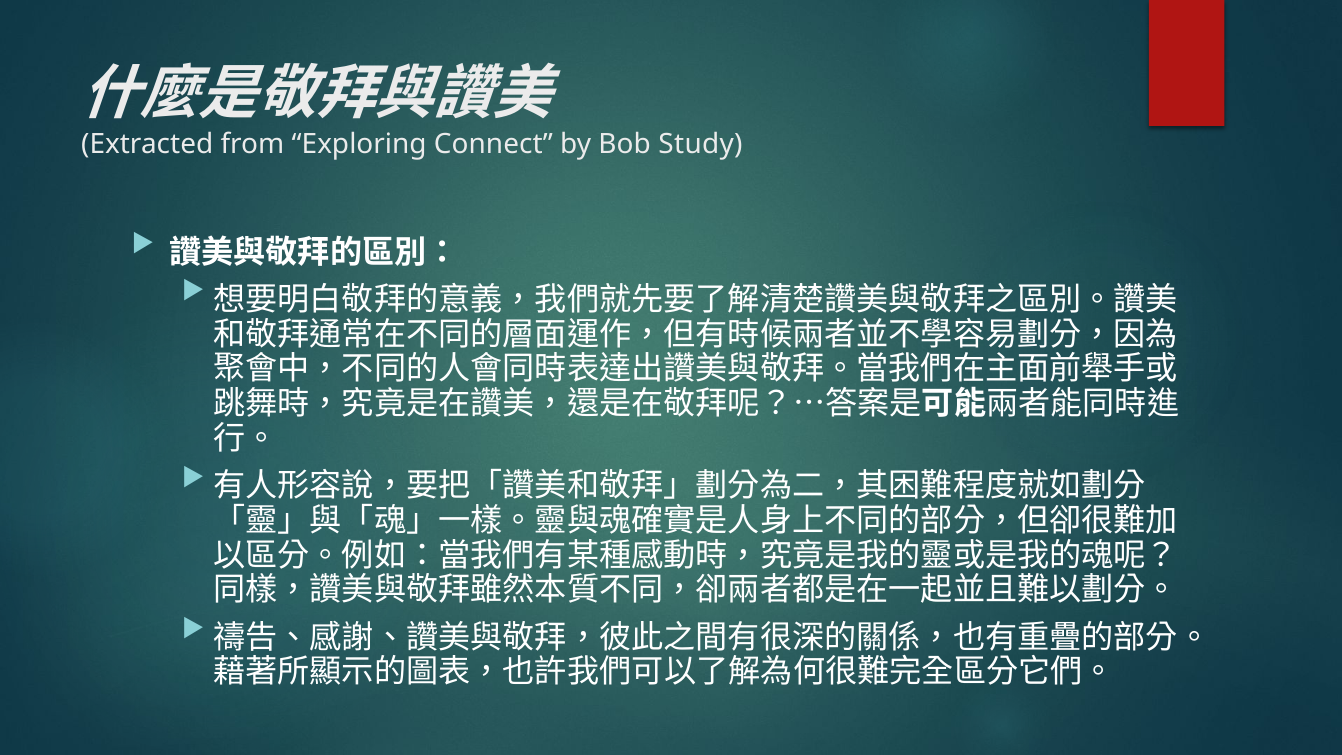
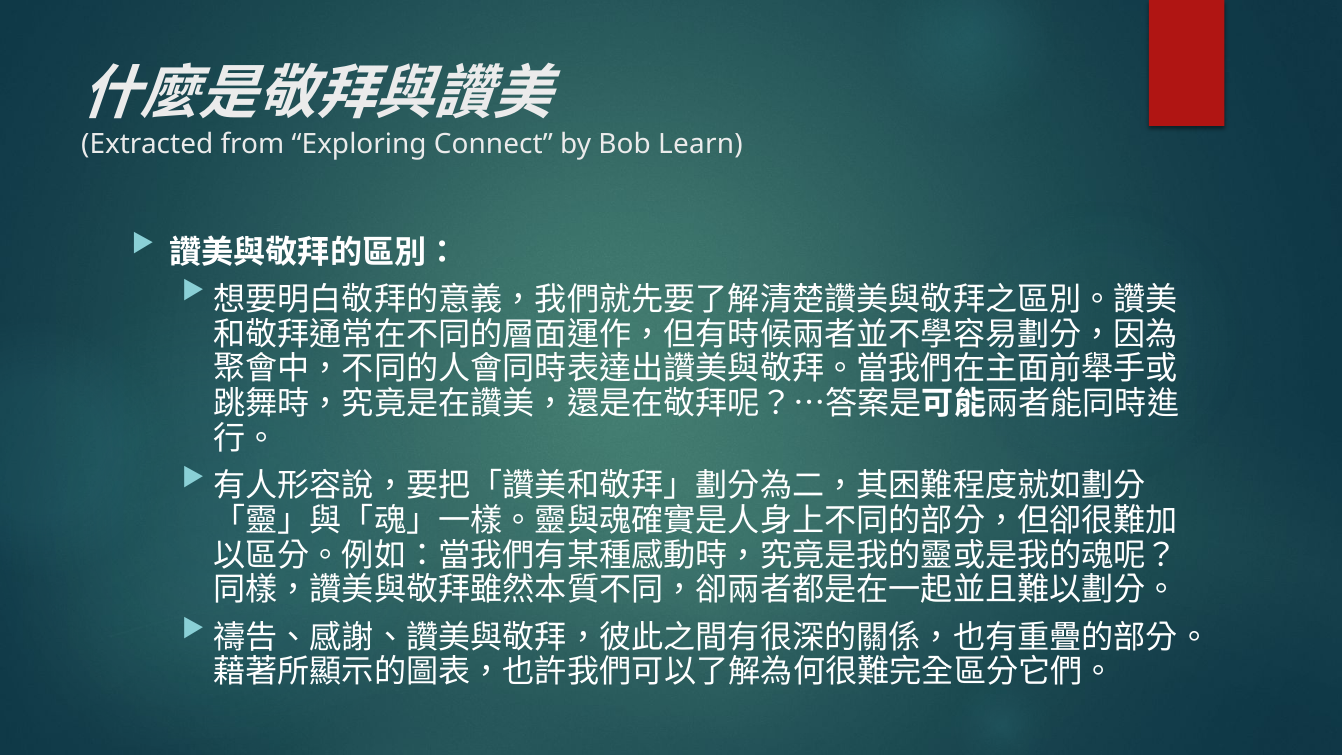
Study: Study -> Learn
